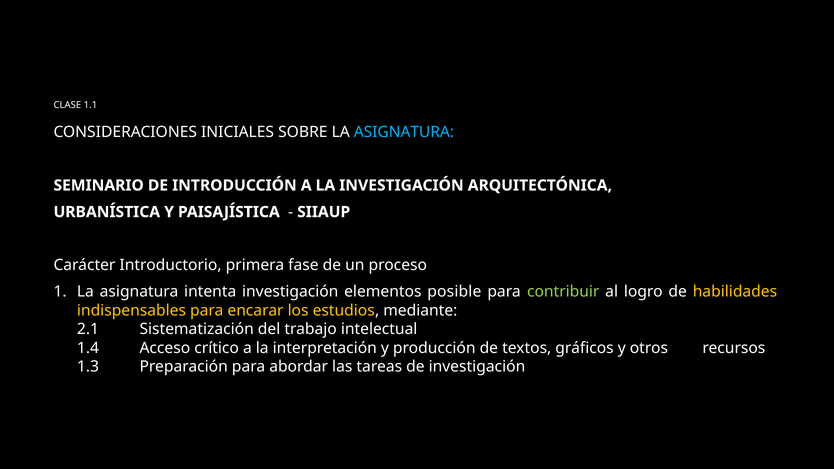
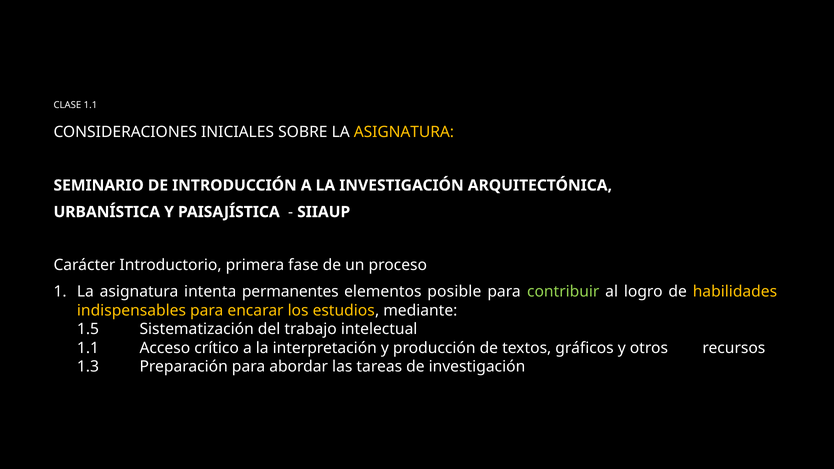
ASIGNATURA at (404, 132) colour: light blue -> yellow
intenta investigación: investigación -> permanentes
2.1: 2.1 -> 1.5
1.4 at (88, 348): 1.4 -> 1.1
